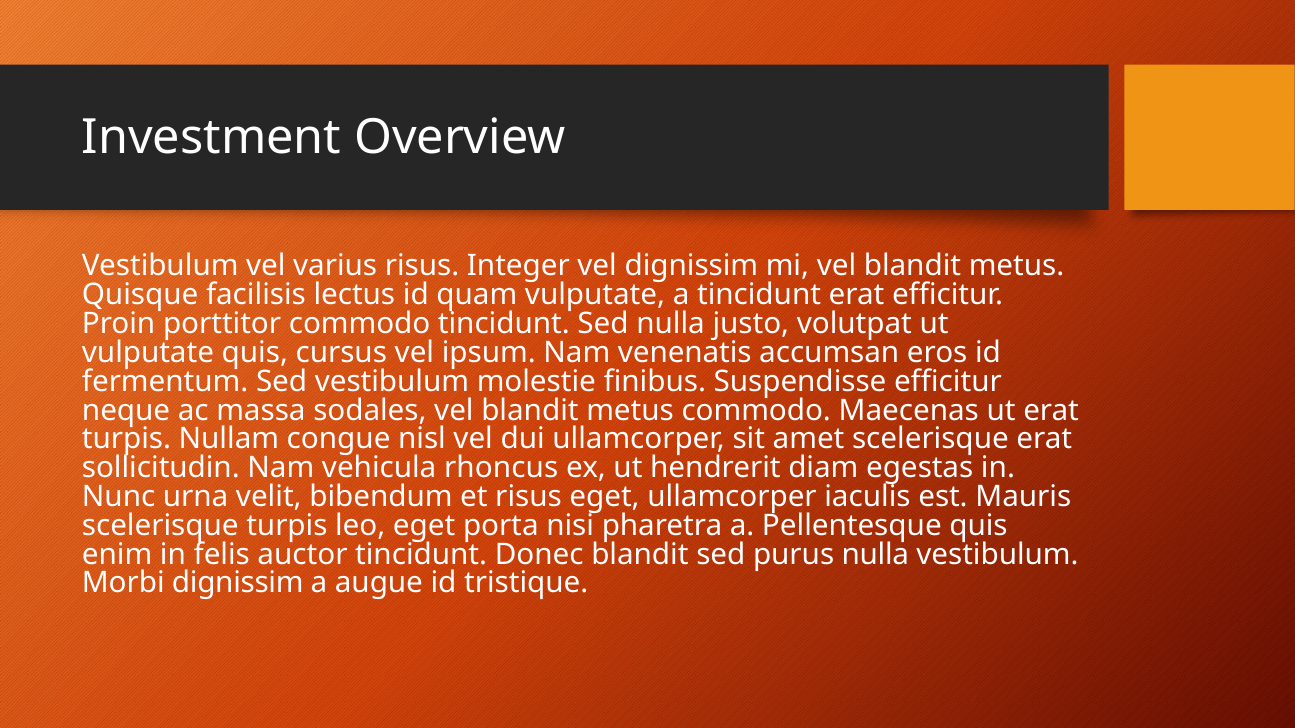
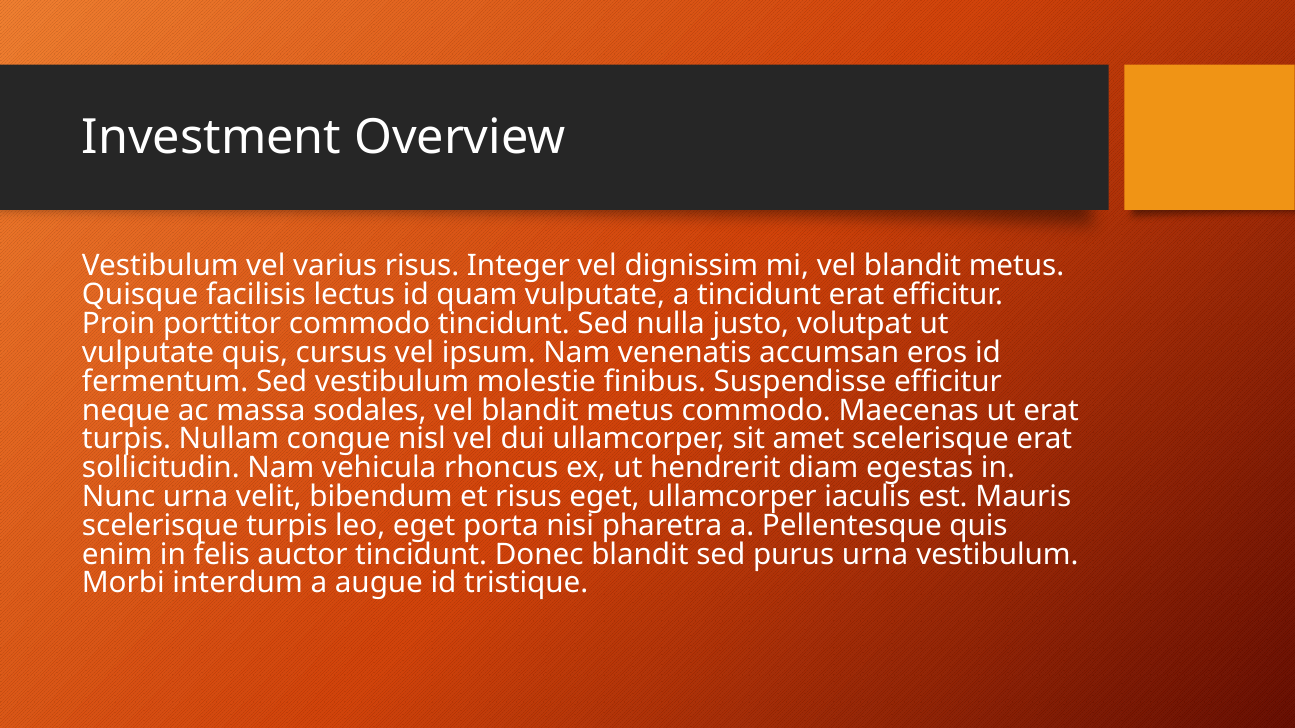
purus nulla: nulla -> urna
Morbi dignissim: dignissim -> interdum
